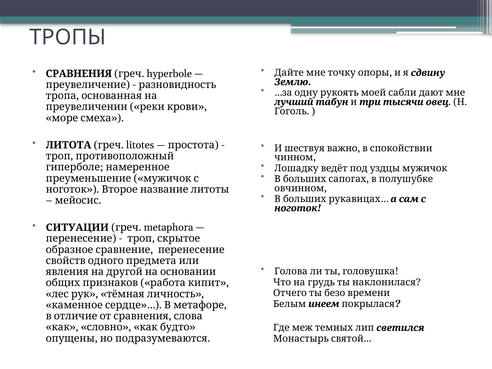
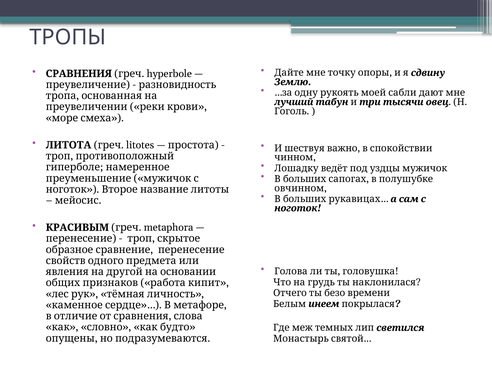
СИТУАЦИИ: СИТУАЦИИ -> КРАСИВЫМ
